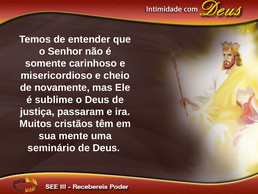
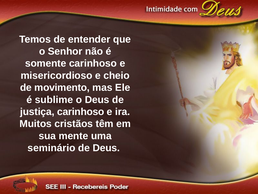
novamente: novamente -> movimento
justiça passaram: passaram -> carinhoso
